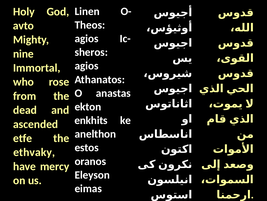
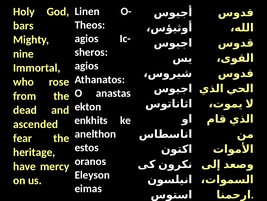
avto: avto -> bars
etfe: etfe -> fear
ethvaky: ethvaky -> heritage
